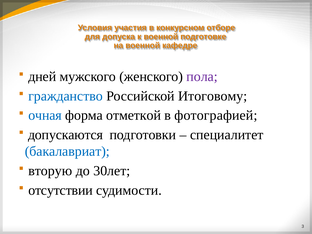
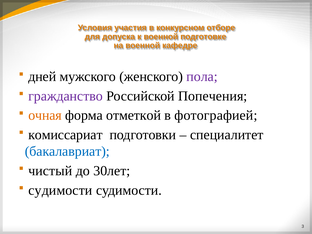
гражданство colour: blue -> purple
Итоговому: Итоговому -> Попечения
очная colour: blue -> orange
допускаются: допускаются -> комиссариат
вторую: вторую -> чистый
отсутствии at (61, 190): отсутствии -> судимости
